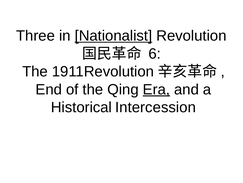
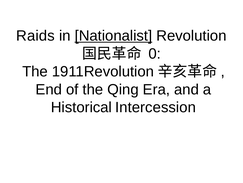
Three: Three -> Raids
6: 6 -> 0
Era underline: present -> none
